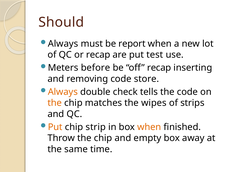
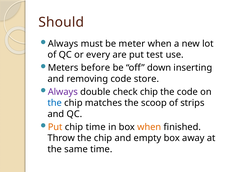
report: report -> meter
or recap: recap -> every
off recap: recap -> down
Always at (63, 92) colour: orange -> purple
check tells: tells -> chip
the at (55, 103) colour: orange -> blue
wipes: wipes -> scoop
chip strip: strip -> time
